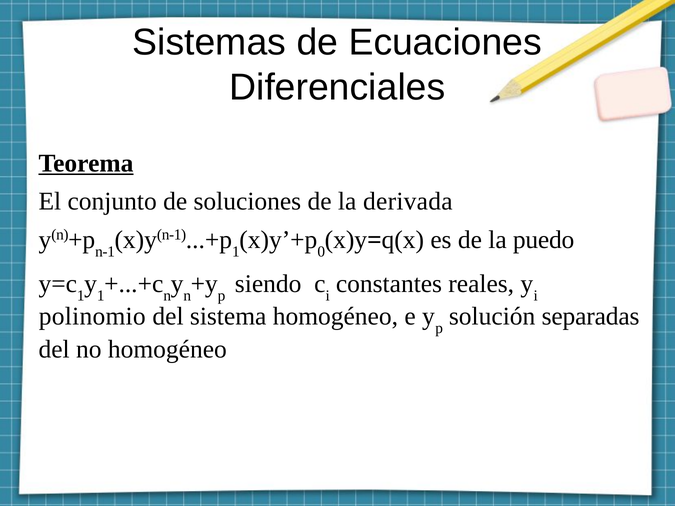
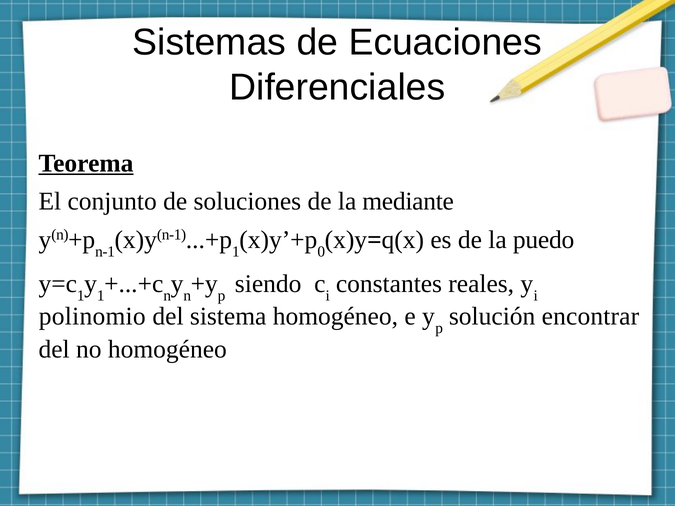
derivada: derivada -> mediante
separadas: separadas -> encontrar
